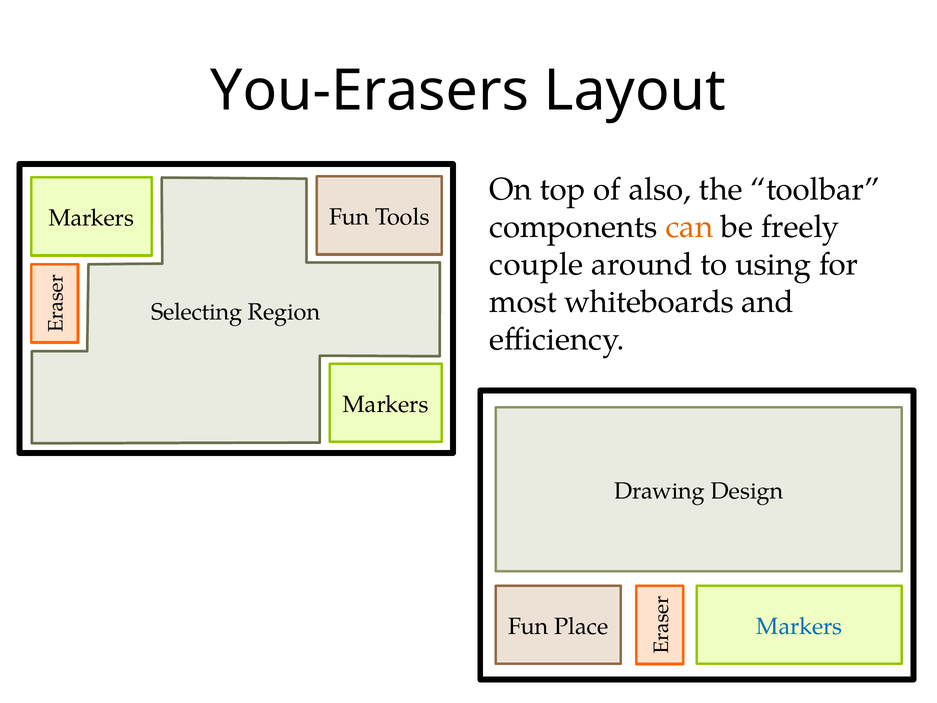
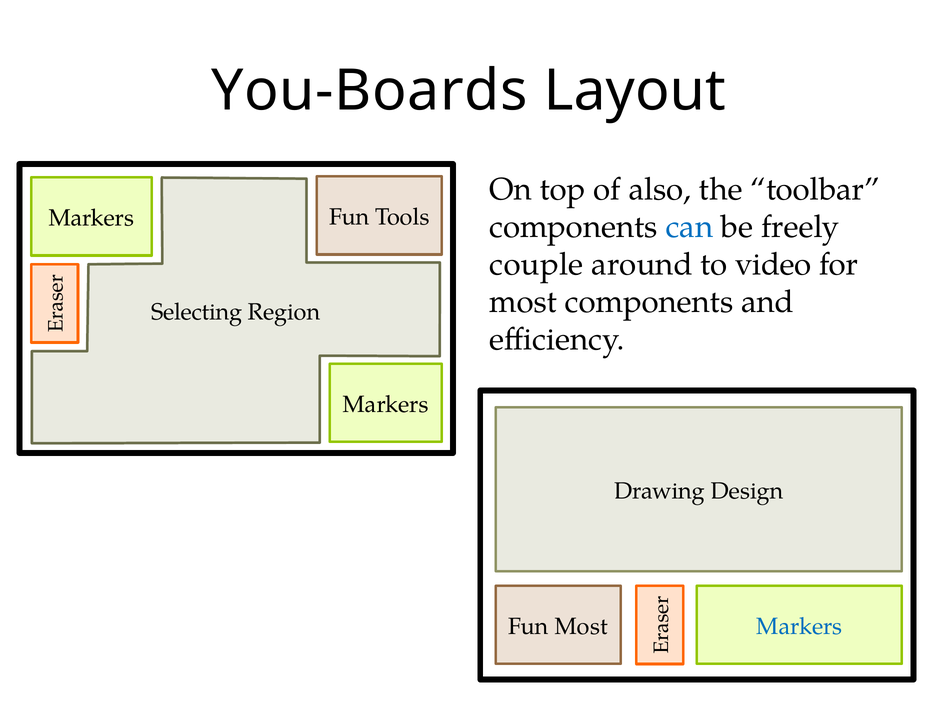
You-Erasers: You-Erasers -> You-Boards
can colour: orange -> blue
using: using -> video
most whiteboards: whiteboards -> components
Fun Place: Place -> Most
